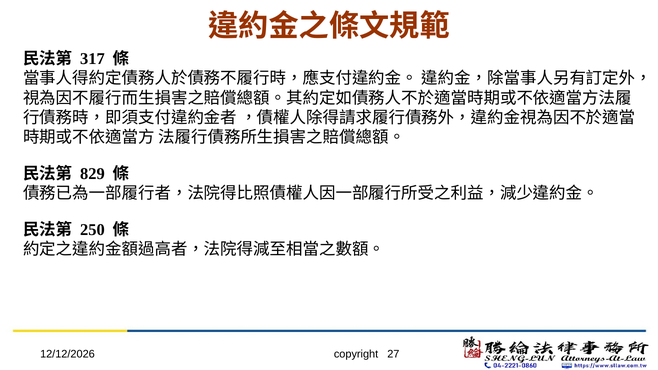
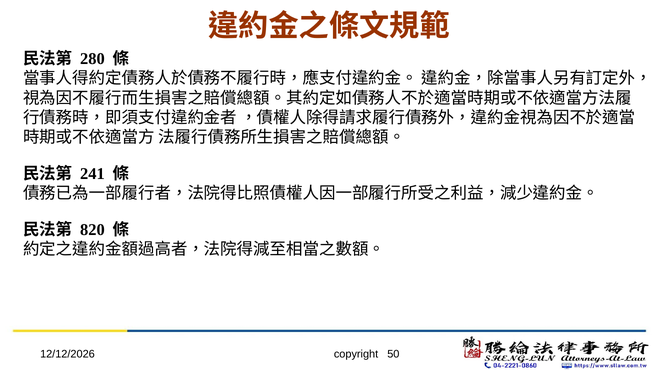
317: 317 -> 280
829: 829 -> 241
250: 250 -> 820
27: 27 -> 50
